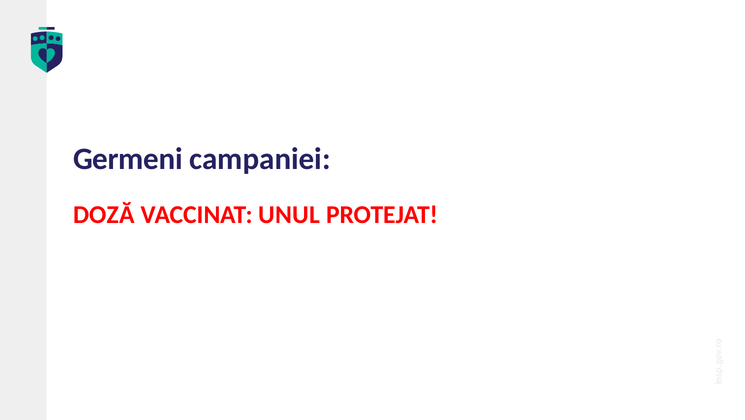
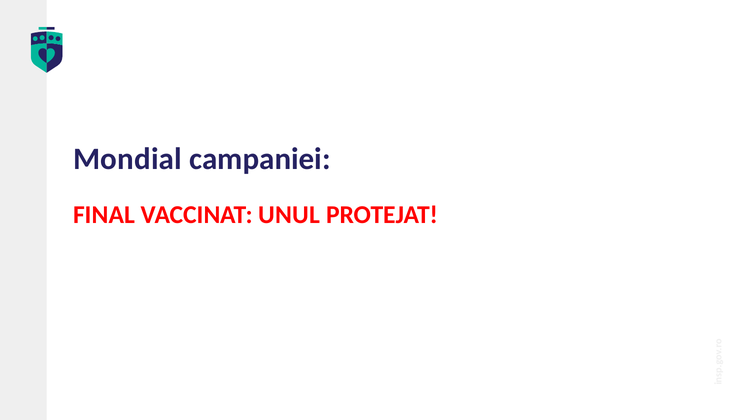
Germeni: Germeni -> Mondial
DOZĂ: DOZĂ -> FINAL
